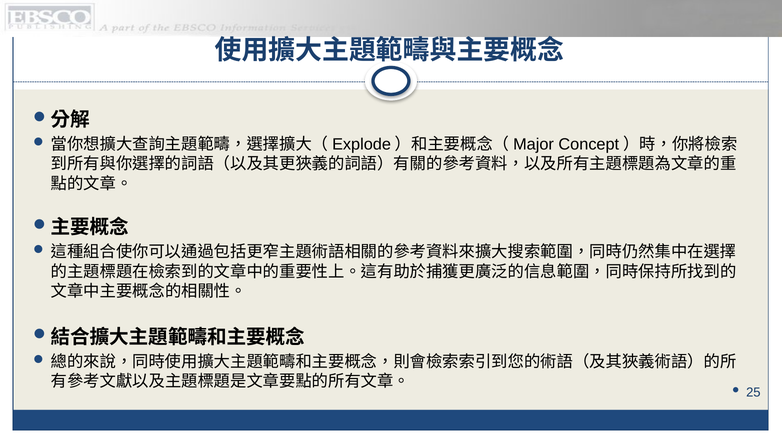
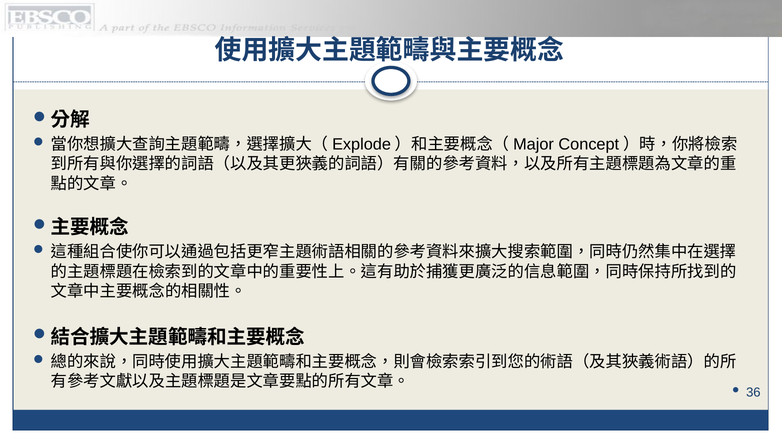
25: 25 -> 36
